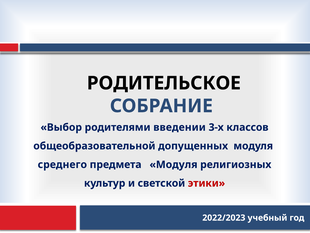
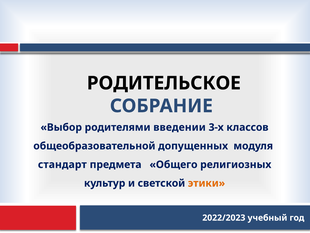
среднего: среднего -> стандарт
предмета Модуля: Модуля -> Общего
этики colour: red -> orange
